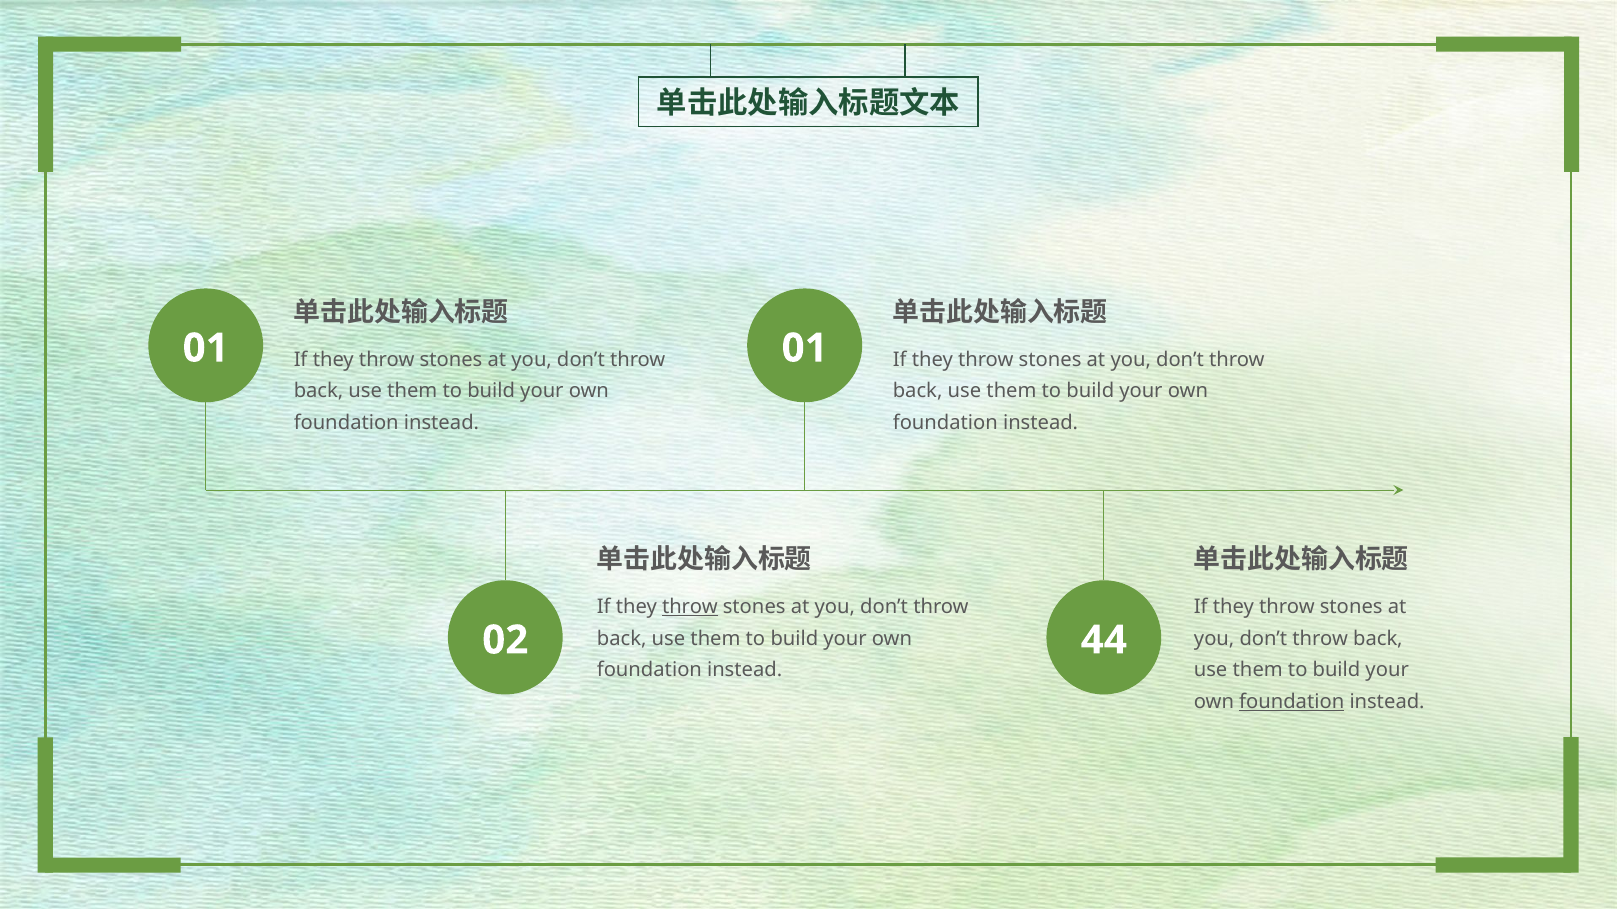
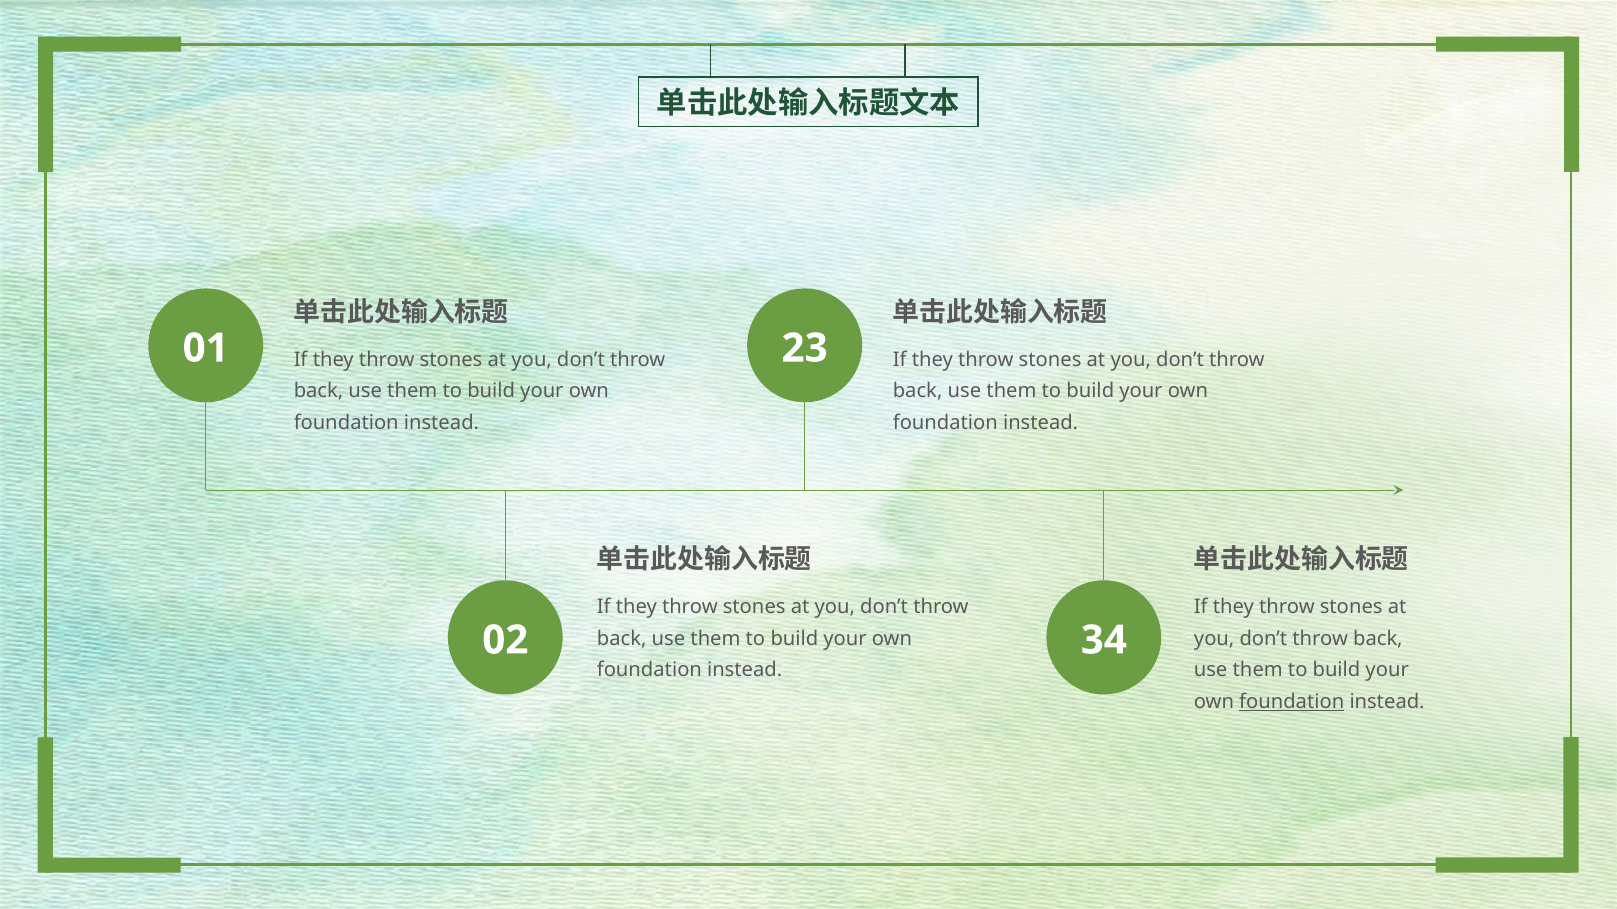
01 01: 01 -> 23
throw at (690, 607) underline: present -> none
44: 44 -> 34
